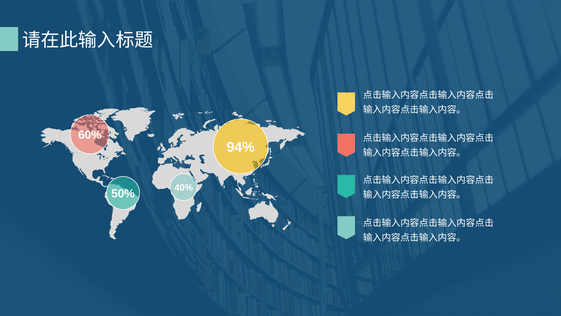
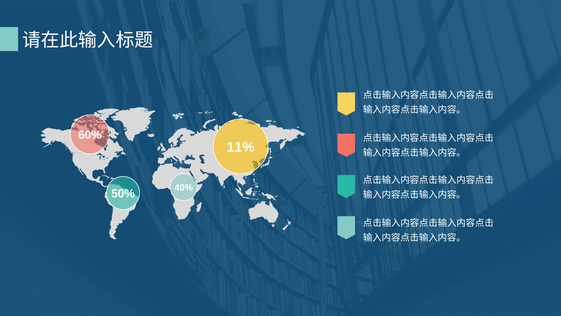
94%: 94% -> 11%
